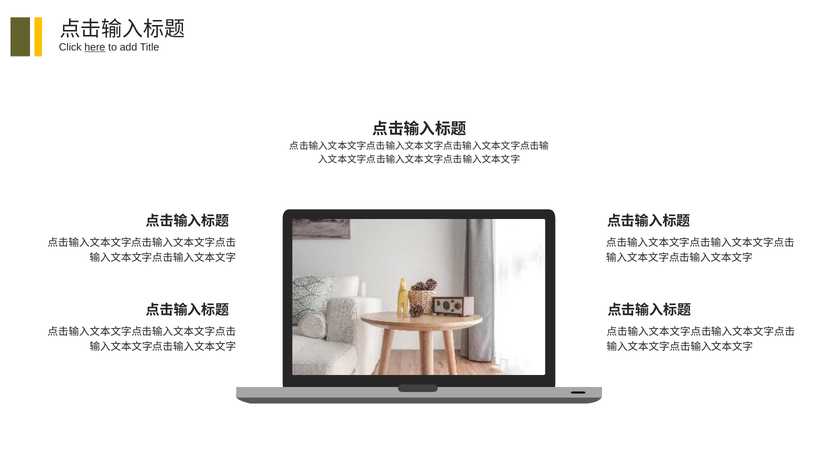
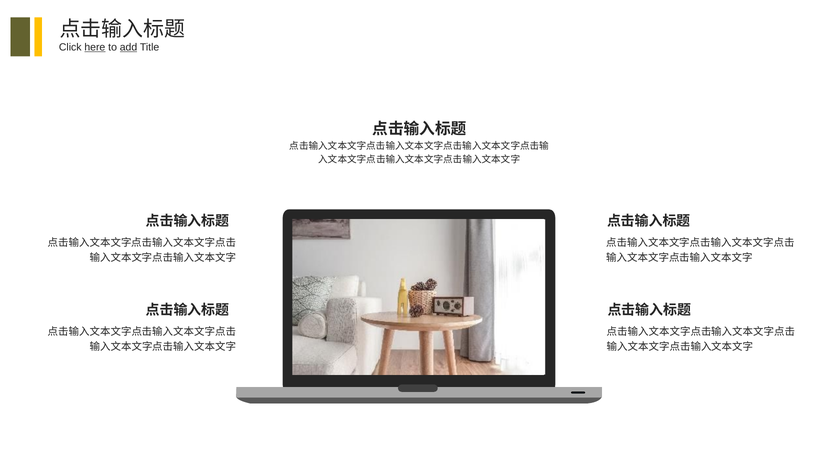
add underline: none -> present
